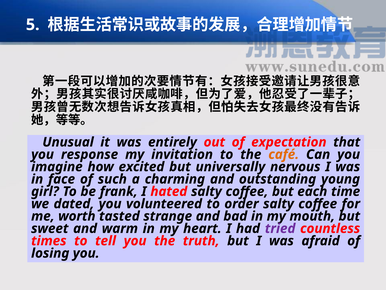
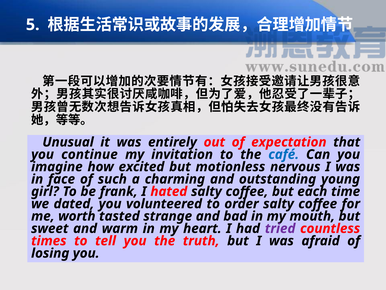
response: response -> continue
café colour: orange -> blue
universally: universally -> motionless
